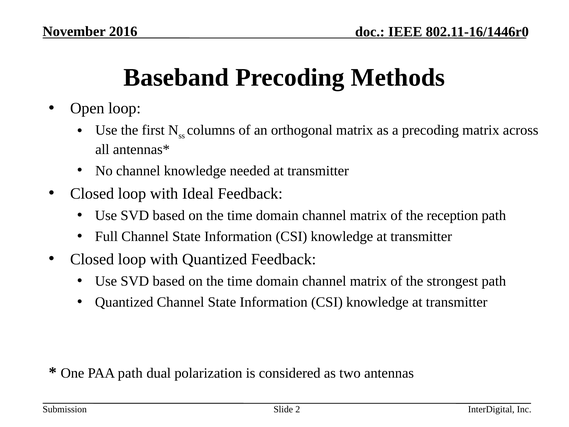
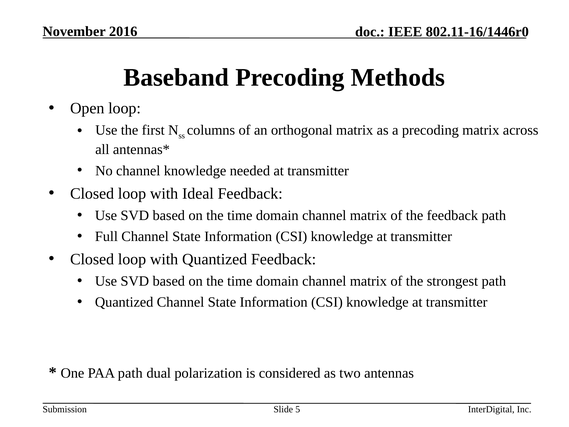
the reception: reception -> feedback
2: 2 -> 5
